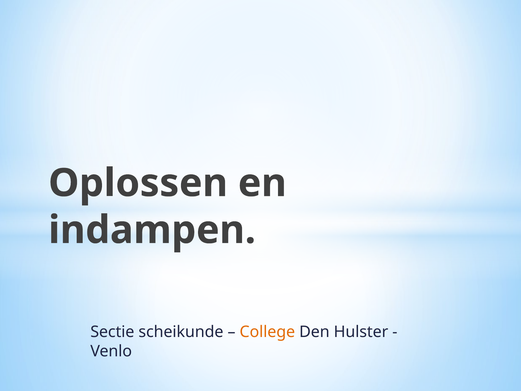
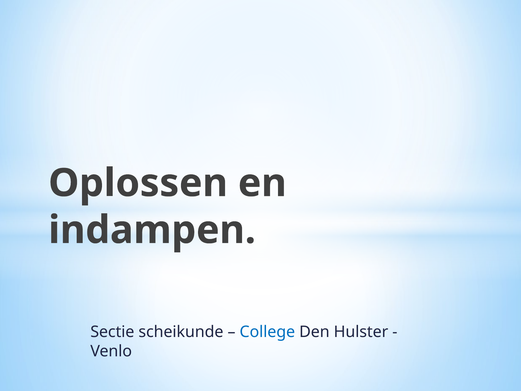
College colour: orange -> blue
